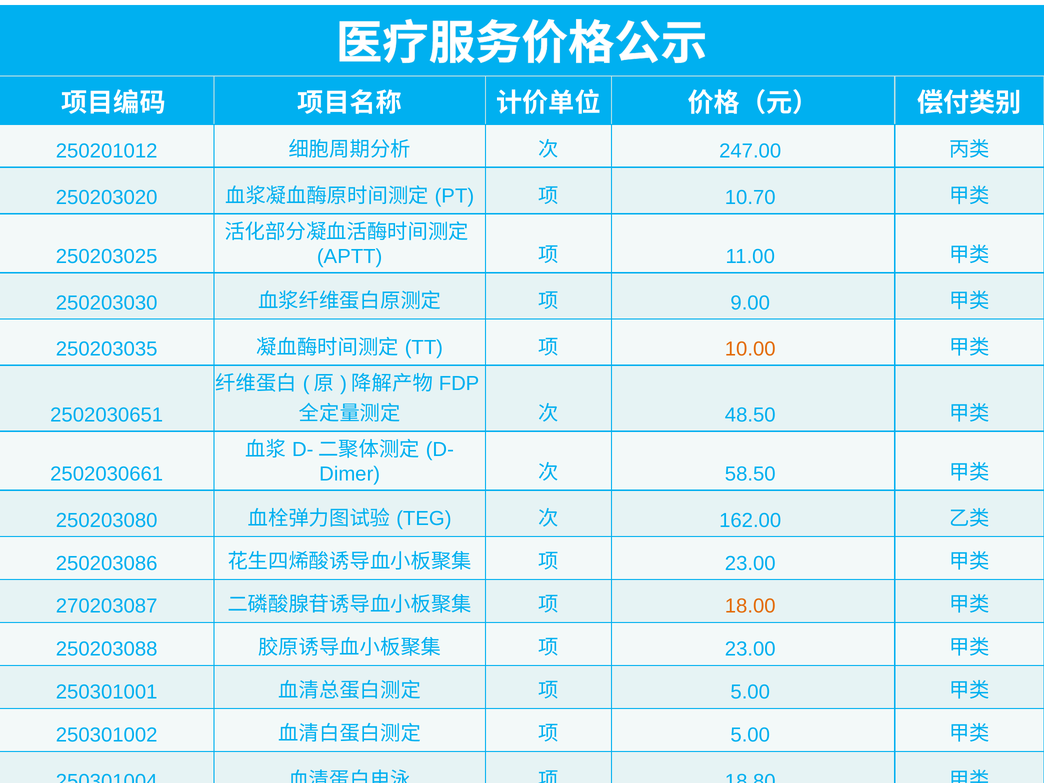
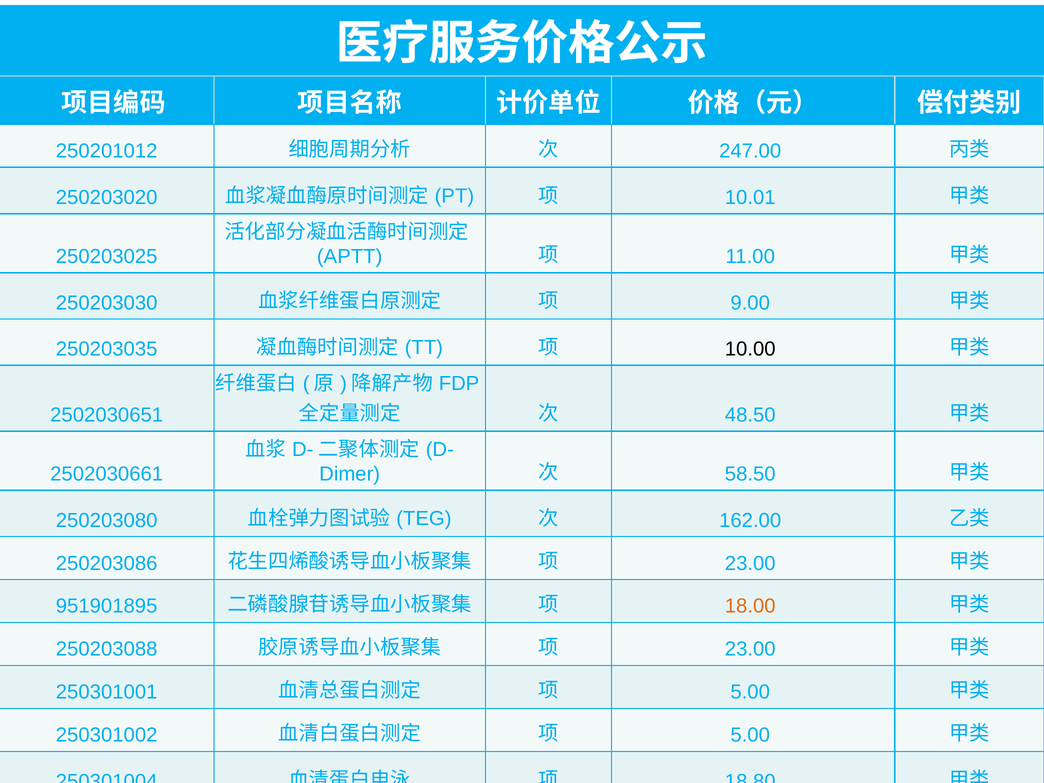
10.70: 10.70 -> 10.01
10.00 colour: orange -> black
270203087: 270203087 -> 951901895
